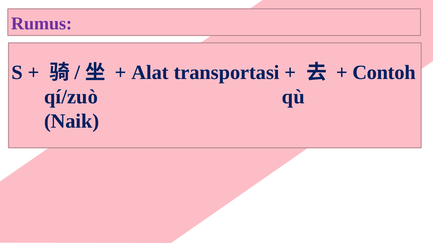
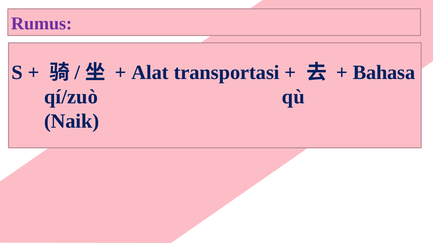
Contoh: Contoh -> Bahasa
